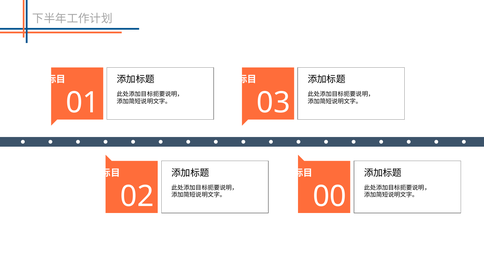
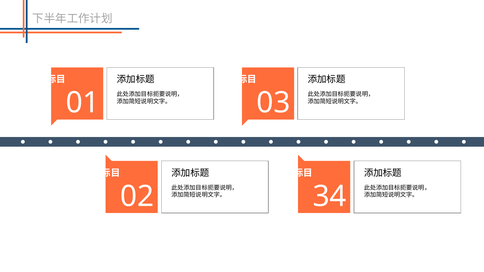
00: 00 -> 34
